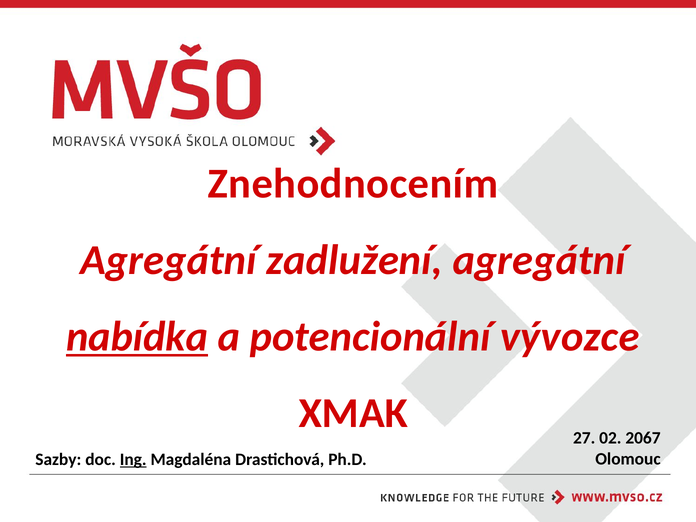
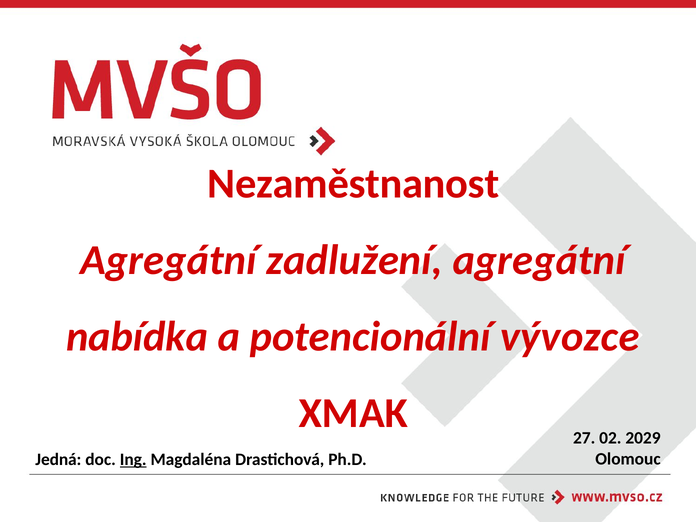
Znehodnocením: Znehodnocením -> Nezaměstnanost
nabídka underline: present -> none
2067: 2067 -> 2029
Sazby: Sazby -> Jedná
